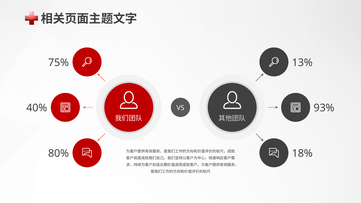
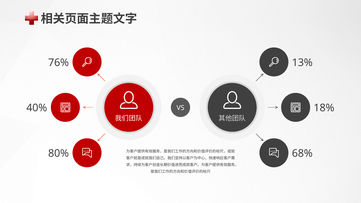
75%: 75% -> 76%
93%: 93% -> 18%
18%: 18% -> 68%
